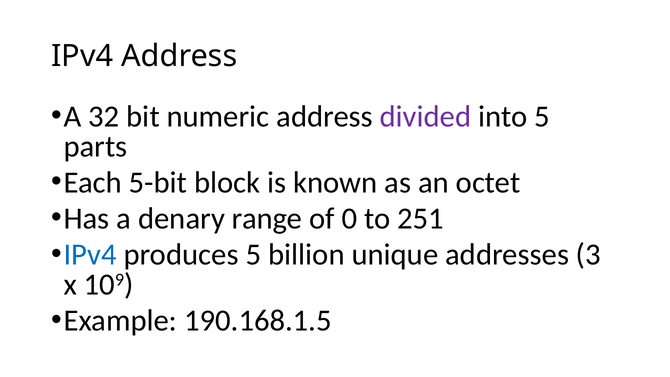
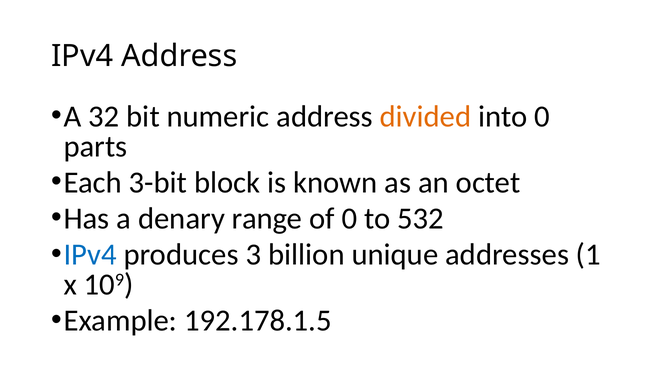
divided colour: purple -> orange
into 5: 5 -> 0
5-bit: 5-bit -> 3-bit
251: 251 -> 532
produces 5: 5 -> 3
3: 3 -> 1
190.168.1.5: 190.168.1.5 -> 192.178.1.5
